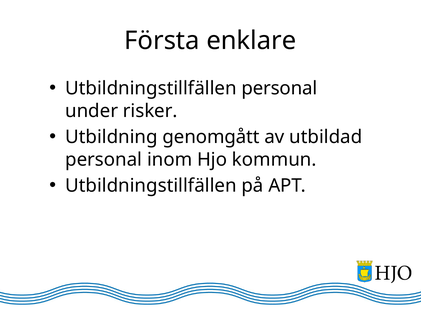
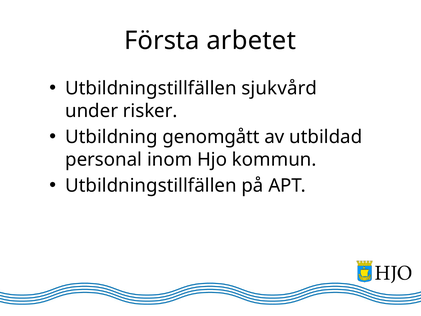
enklare: enklare -> arbetet
Utbildningstillfällen personal: personal -> sjukvård
